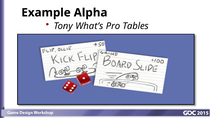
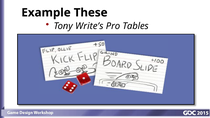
Alpha: Alpha -> These
What’s: What’s -> Write’s
